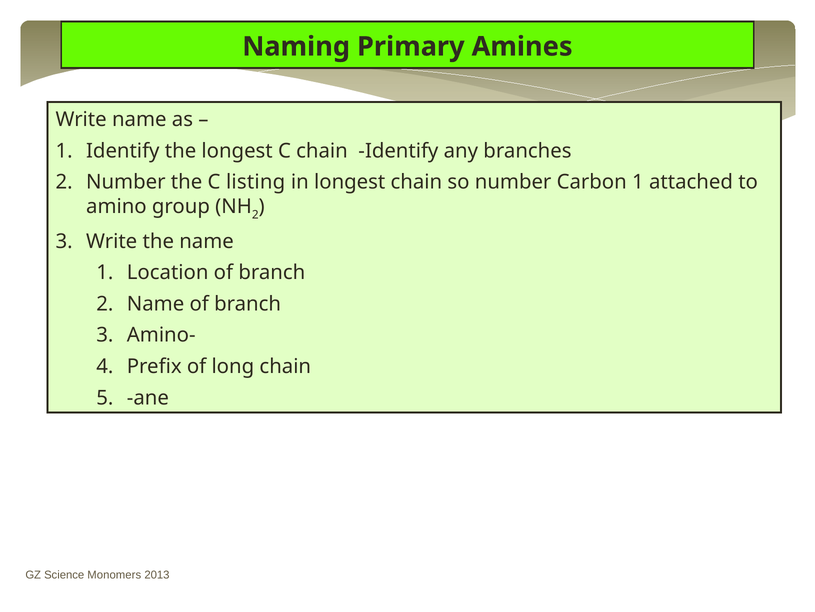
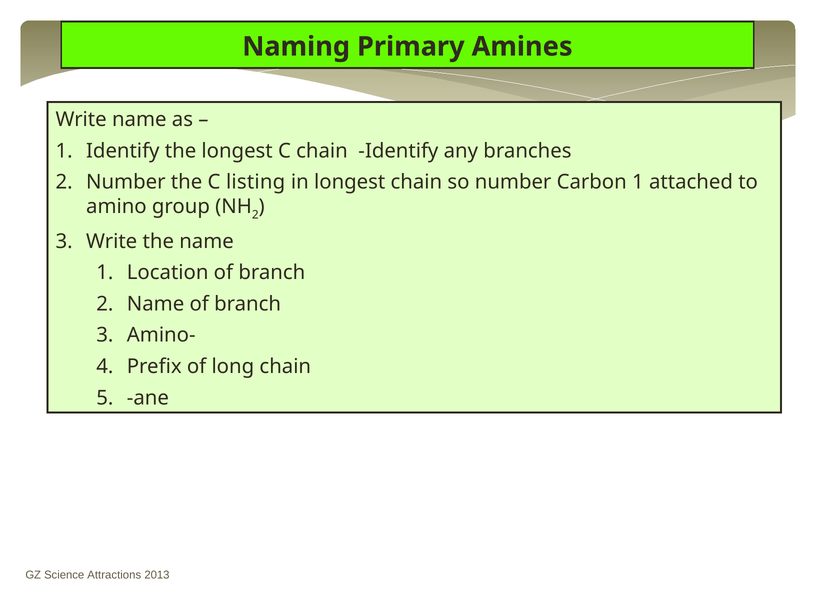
Monomers: Monomers -> Attractions
